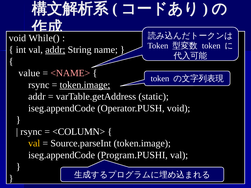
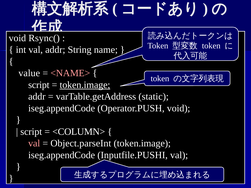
While(: While( -> Rsync(
addr at (55, 50) underline: present -> none
rsync at (39, 85): rsync -> script
rsync at (31, 132): rsync -> script
val at (34, 144) colour: yellow -> pink
Source.parseInt: Source.parseInt -> Object.parseInt
Program.PUSHI: Program.PUSHI -> Inputfile.PUSHI
